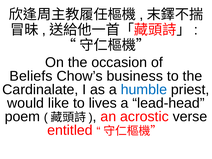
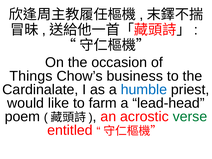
Beliefs: Beliefs -> Things
lives: lives -> farm
verse colour: black -> green
